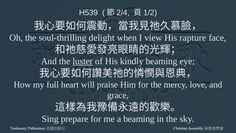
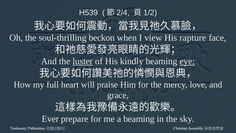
delight: delight -> beckon
eye underline: none -> present
Sing: Sing -> Ever
